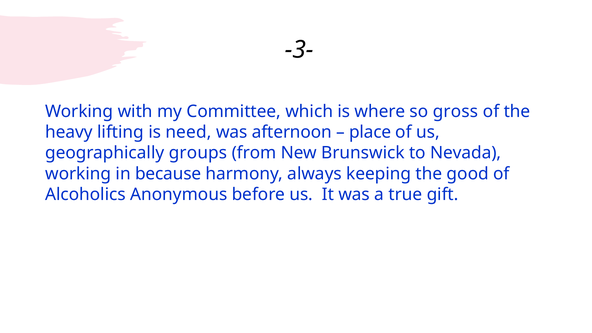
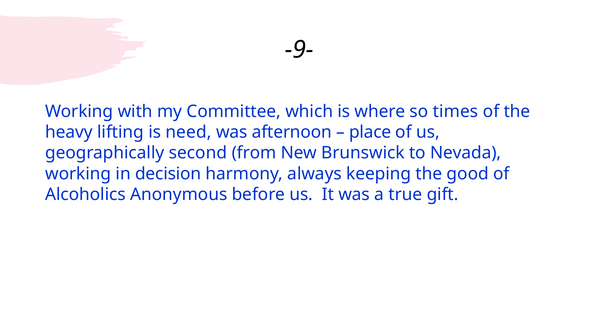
-3-: -3- -> -9-
gross: gross -> times
groups: groups -> second
because: because -> decision
